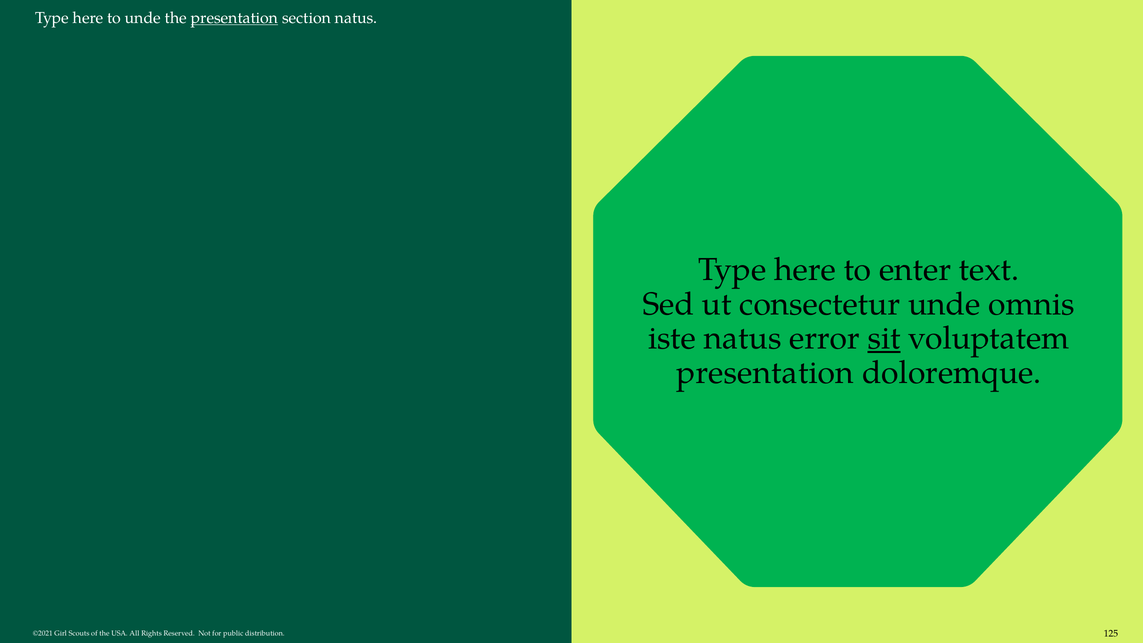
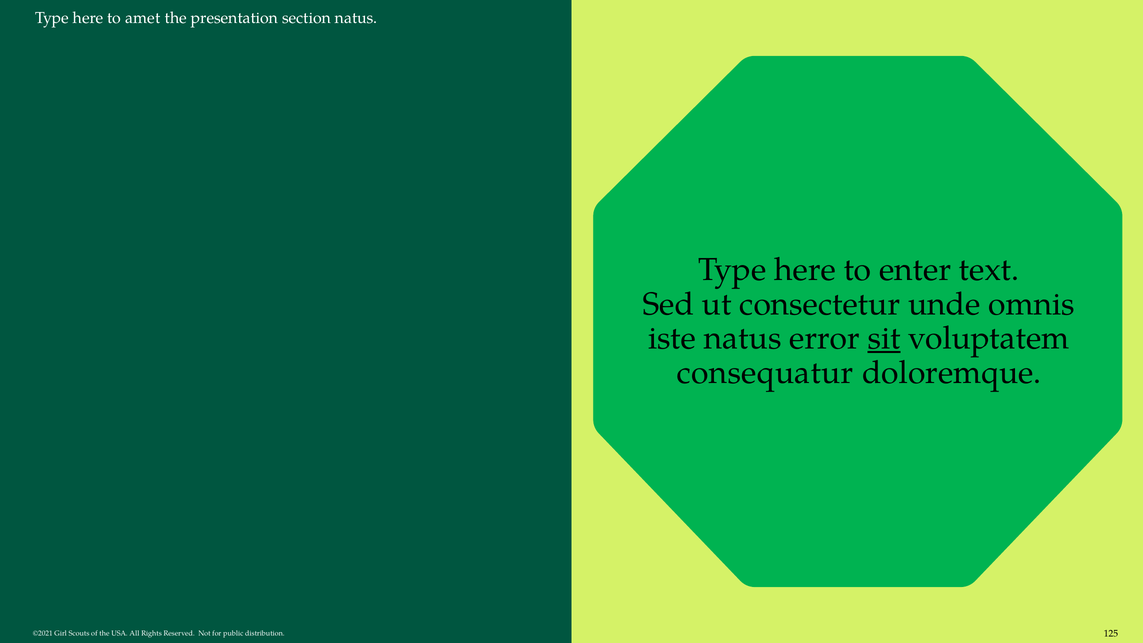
to unde: unde -> amet
presentation at (235, 18) underline: present -> none
presentation at (765, 373): presentation -> consequatur
